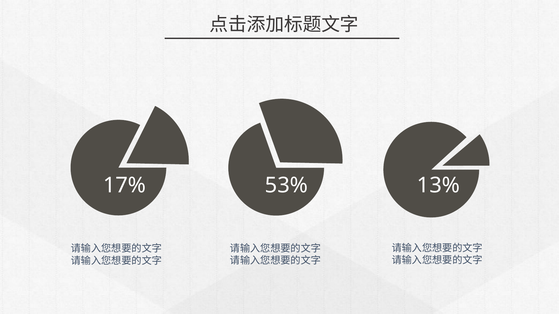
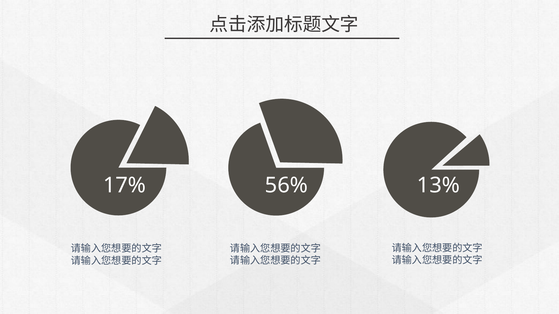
53%: 53% -> 56%
